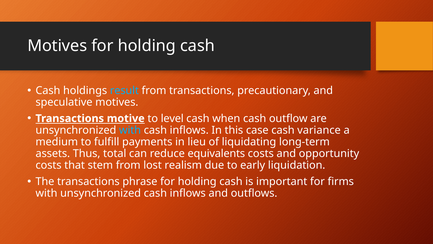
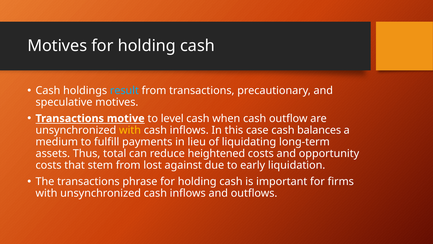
with at (130, 130) colour: light blue -> yellow
variance: variance -> balances
equivalents: equivalents -> heightened
realism: realism -> against
